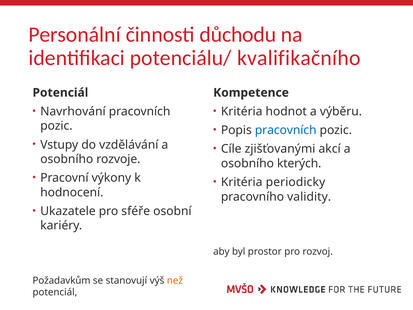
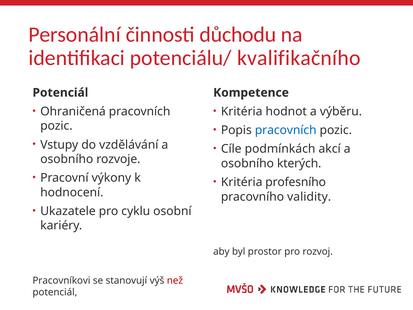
Navrhování: Navrhování -> Ohraničená
zjišťovanými: zjišťovanými -> podmínkách
periodicky: periodicky -> profesního
sféře: sféře -> cyklu
Požadavkům: Požadavkům -> Pracovníkovi
než colour: orange -> red
